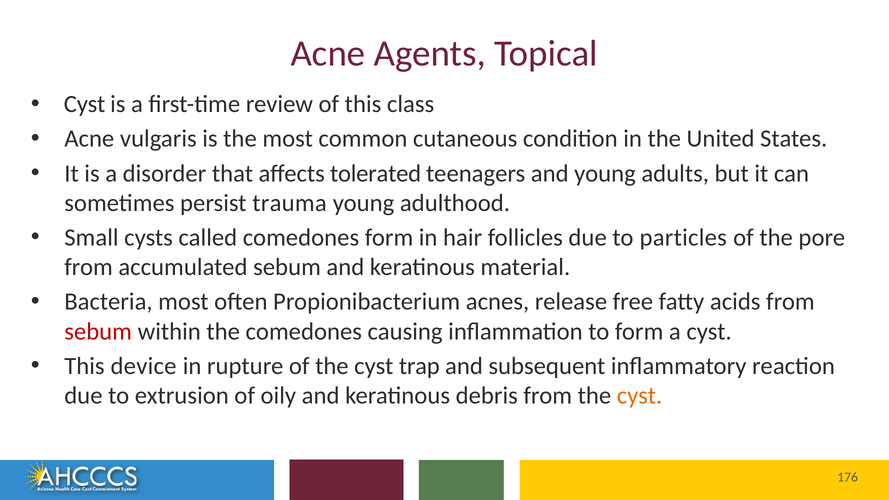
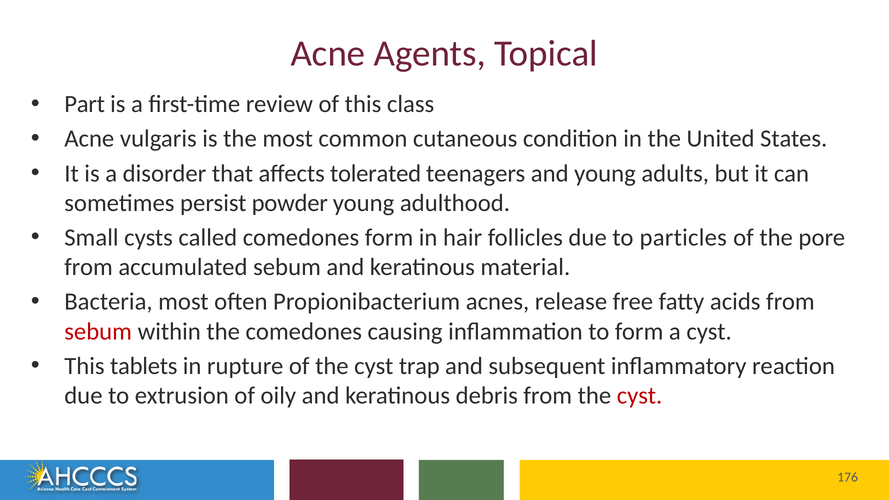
Cyst at (85, 104): Cyst -> Part
trauma: trauma -> powder
device: device -> tablets
cyst at (640, 396) colour: orange -> red
